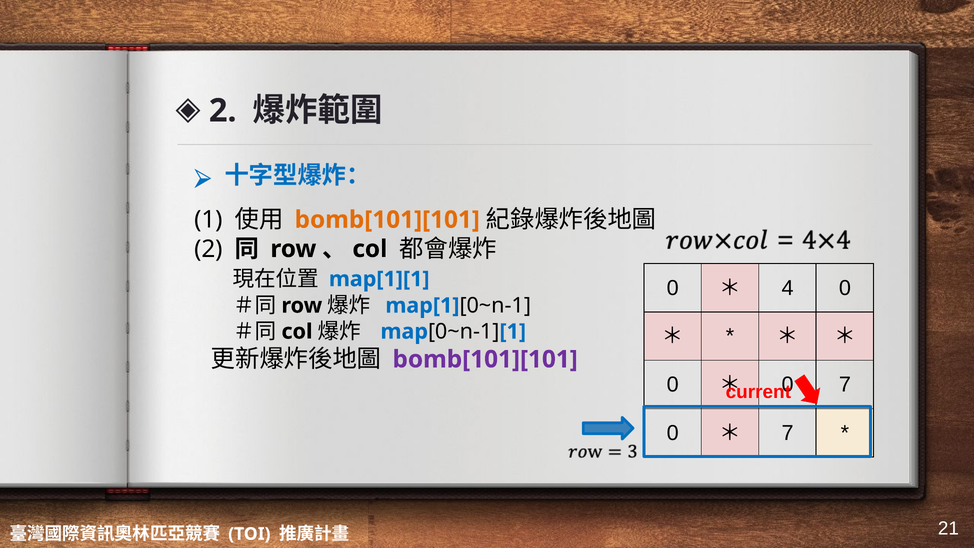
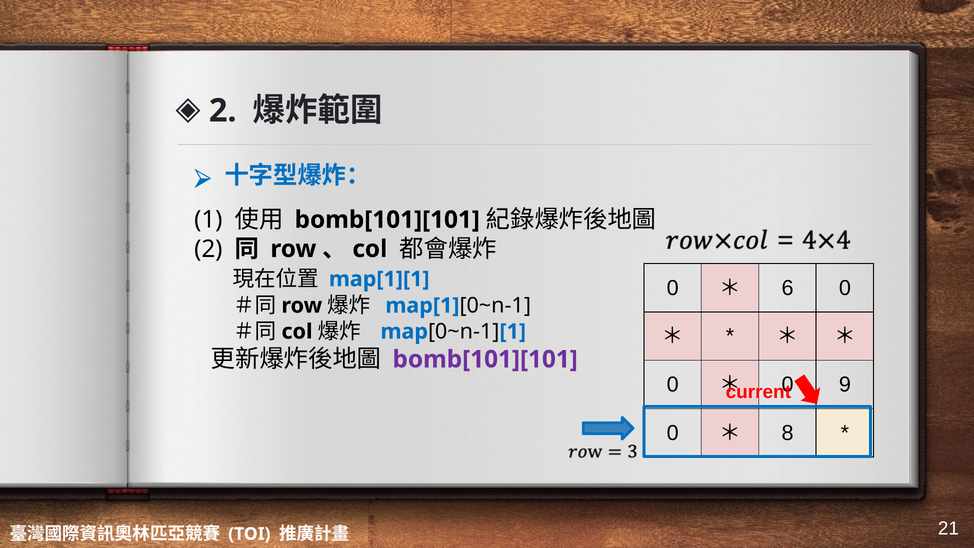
bomb[101][101 at (387, 220) colour: orange -> black
4: 4 -> 6
7 at (845, 385): 7 -> 9
7 at (788, 433): 7 -> 8
